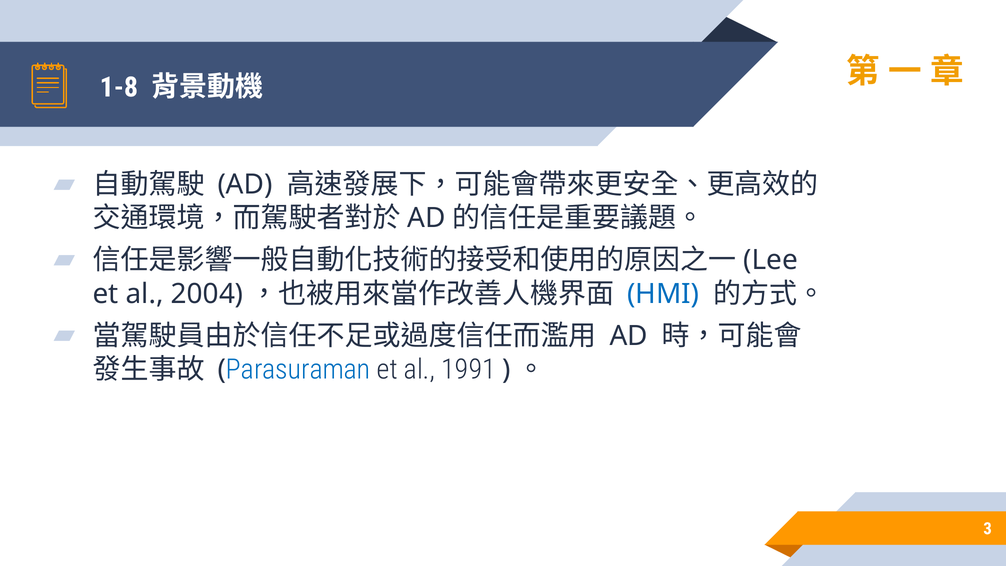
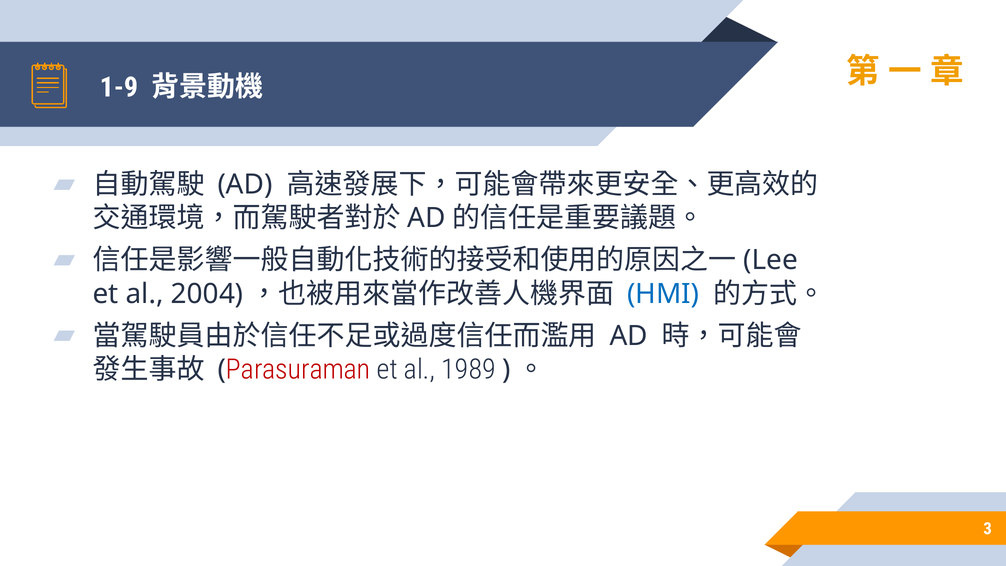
1-8: 1-8 -> 1-9
Parasuraman colour: blue -> red
1991: 1991 -> 1989
